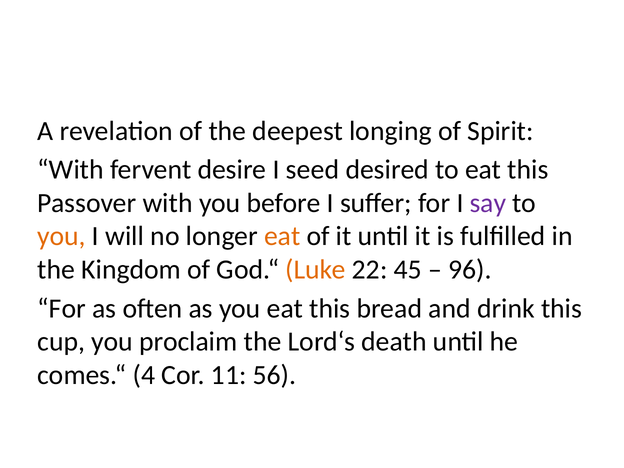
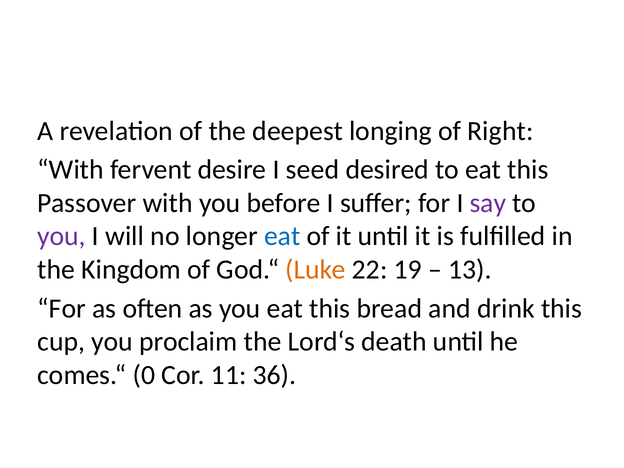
Spirit: Spirit -> Right
you at (62, 236) colour: orange -> purple
eat at (282, 236) colour: orange -> blue
45: 45 -> 19
96: 96 -> 13
4: 4 -> 0
56: 56 -> 36
